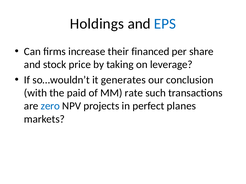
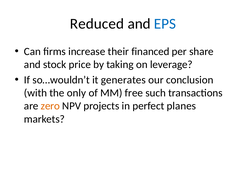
Holdings: Holdings -> Reduced
paid: paid -> only
rate: rate -> free
zero colour: blue -> orange
